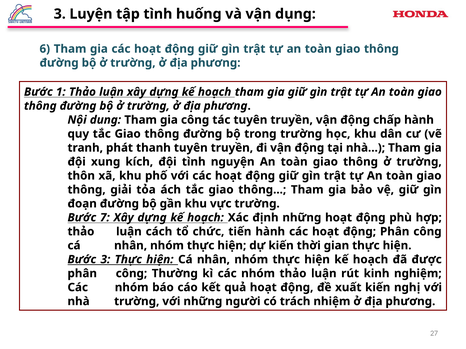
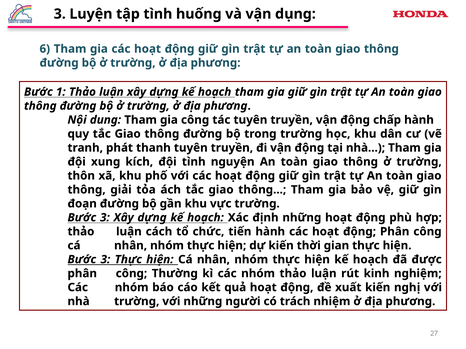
7 at (105, 218): 7 -> 3
